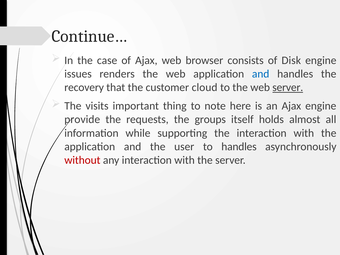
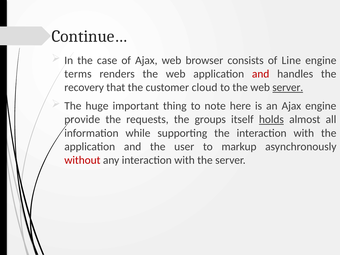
Disk: Disk -> Line
issues: issues -> terms
and at (261, 74) colour: blue -> red
visits: visits -> huge
holds underline: none -> present
to handles: handles -> markup
